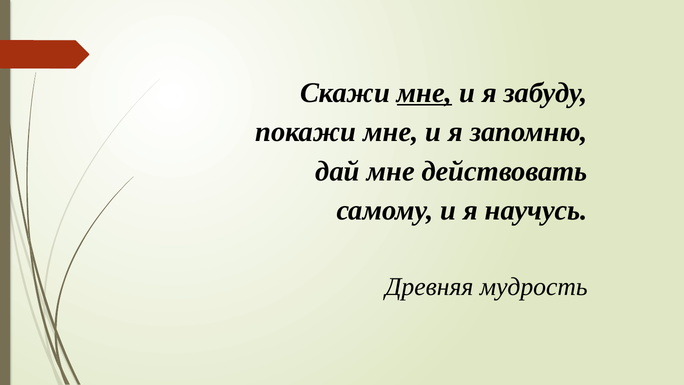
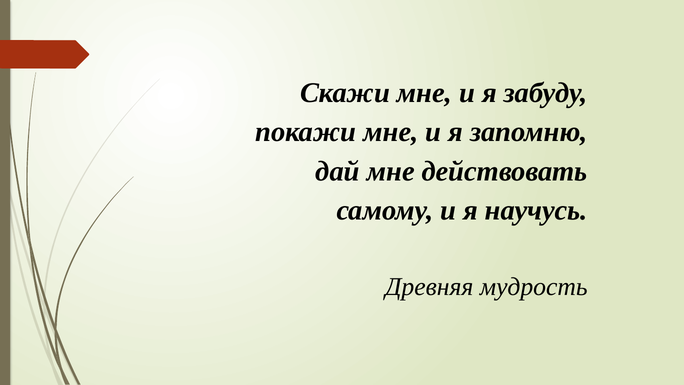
мне at (424, 93) underline: present -> none
